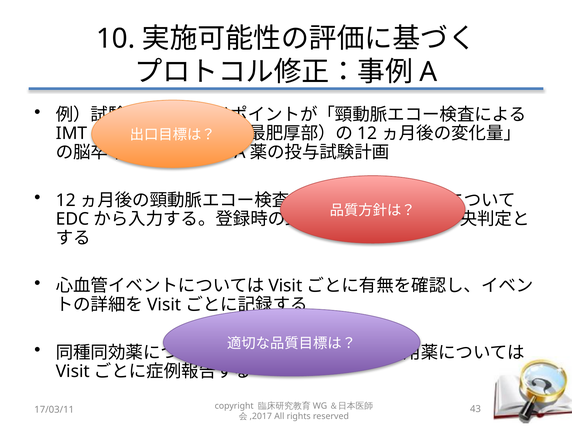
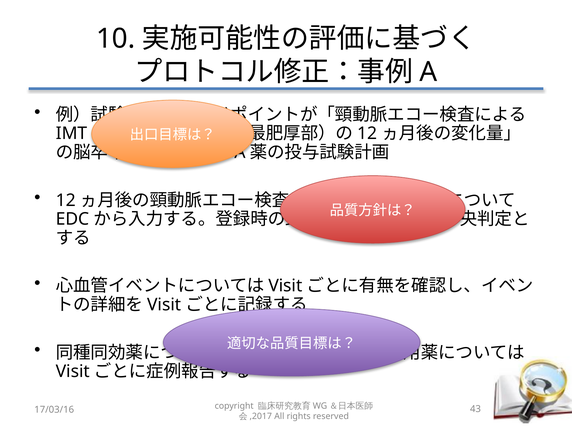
17/03/11: 17/03/11 -> 17/03/16
